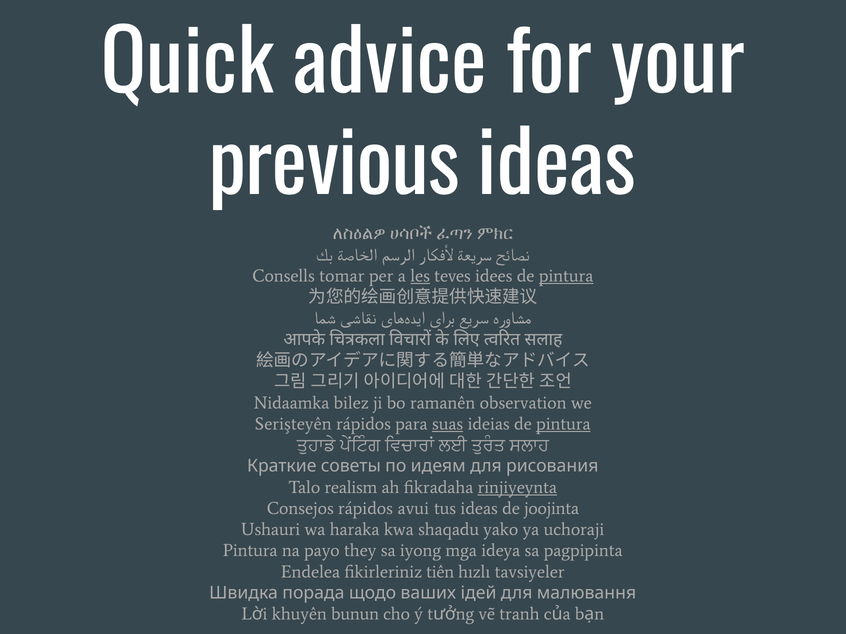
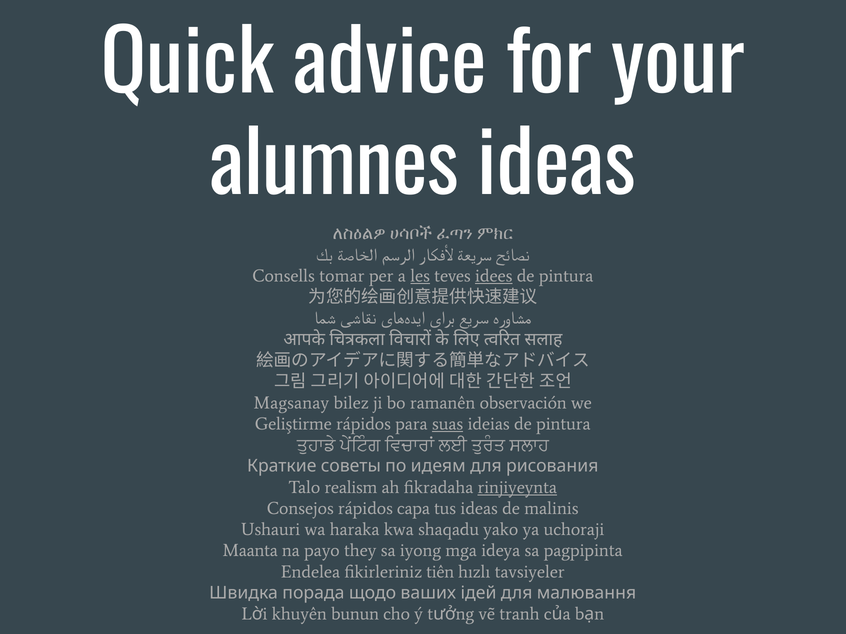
previous: previous -> alumnes
idees underline: none -> present
pintura at (566, 276) underline: present -> none
Nidaamka: Nidaamka -> Magsanay
observation: observation -> observación
Serişteyên: Serişteyên -> Geliştirme
pintura at (563, 424) underline: present -> none
avui: avui -> capa
joojinta: joojinta -> malinis
Pintura at (250, 551): Pintura -> Maanta
